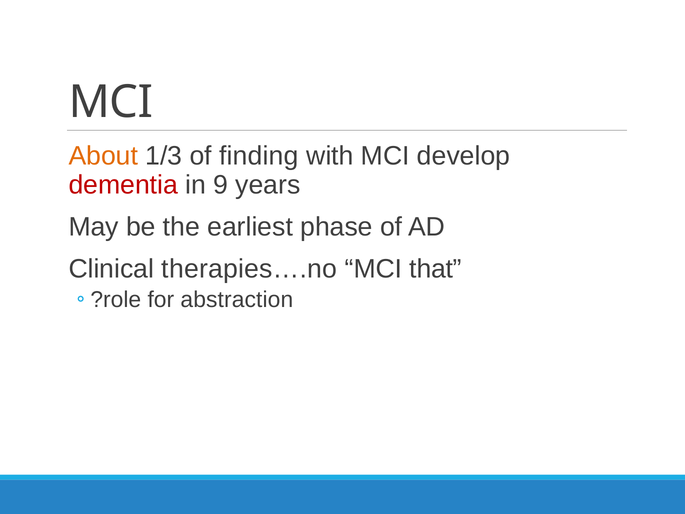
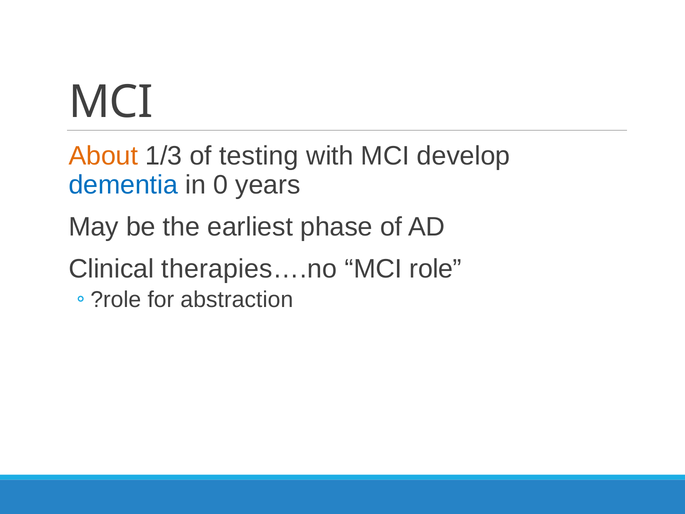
finding: finding -> testing
dementia colour: red -> blue
9: 9 -> 0
that: that -> role
